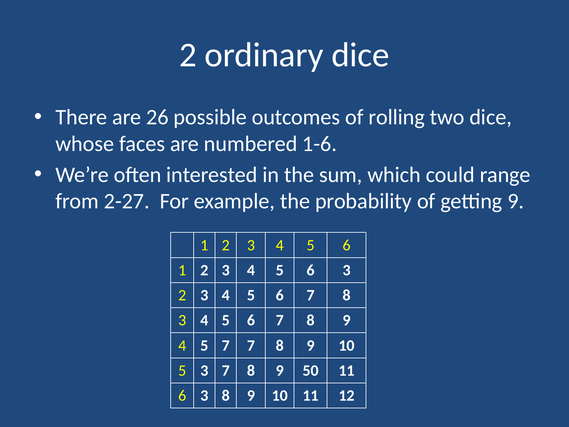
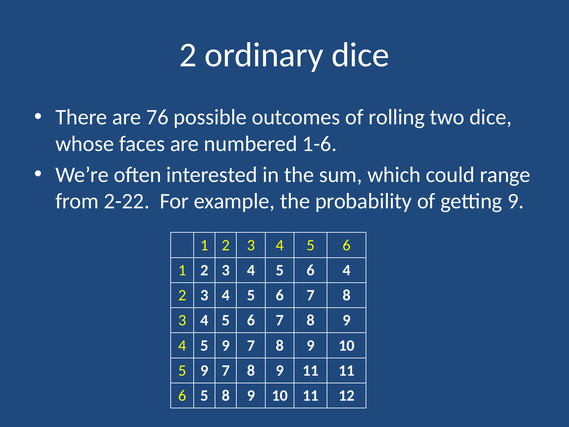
26: 26 -> 76
2-27: 2-27 -> 2-22
5 6 3: 3 -> 4
4 5 7: 7 -> 9
3 at (204, 370): 3 -> 9
9 50: 50 -> 11
3 at (204, 395): 3 -> 5
